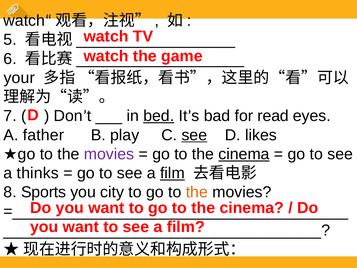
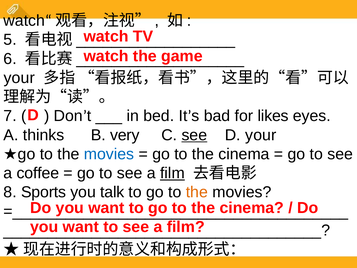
bed underline: present -> none
read: read -> likes
father: father -> thinks
play: play -> very
D likes: likes -> your
movies at (109, 154) colour: purple -> blue
cinema at (244, 154) underline: present -> none
thinks: thinks -> coffee
city: city -> talk
